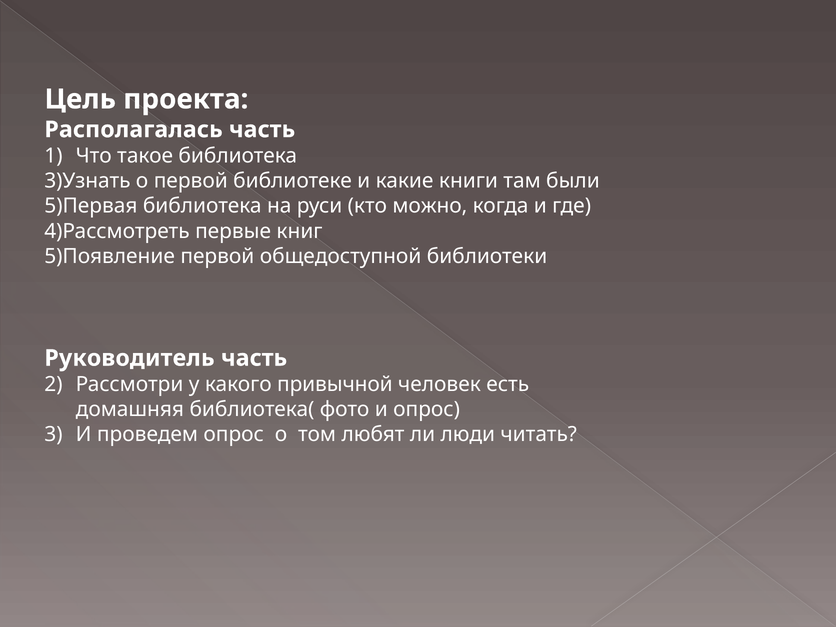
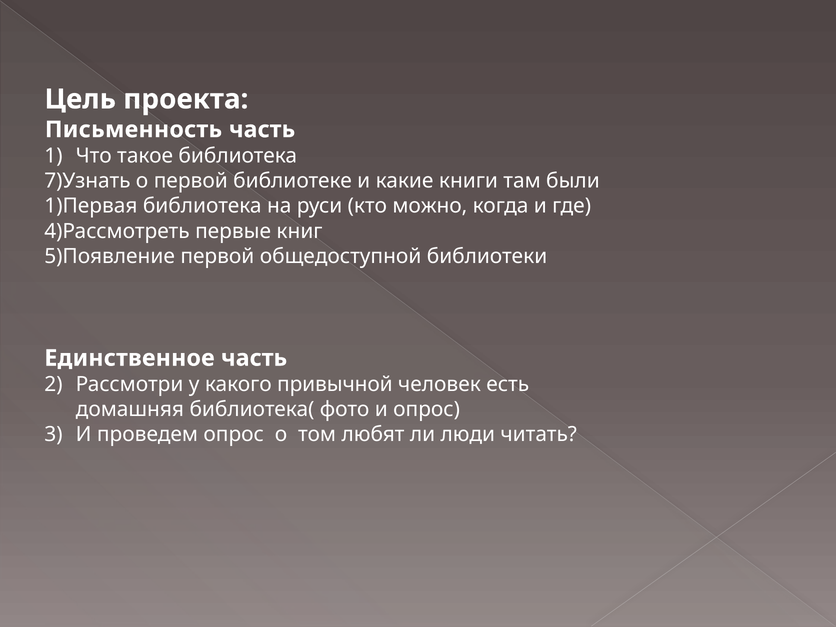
Располагалась: Располагалась -> Письменность
3)Узнать: 3)Узнать -> 7)Узнать
5)Первая: 5)Первая -> 1)Первая
Руководитель: Руководитель -> Единственное
